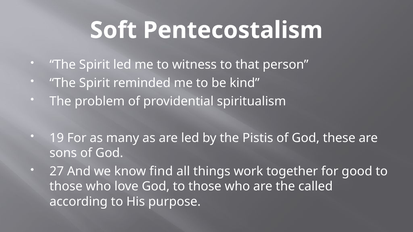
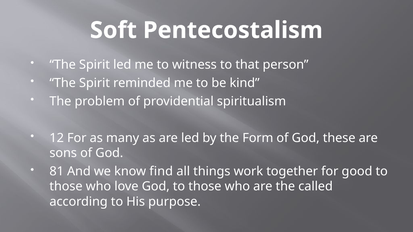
19: 19 -> 12
Pistis: Pistis -> Form
27: 27 -> 81
